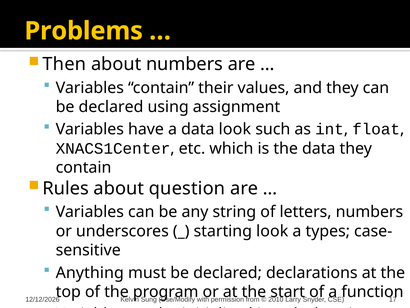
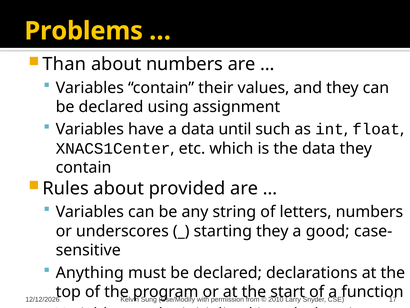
Then: Then -> Than
data look: look -> until
question: question -> provided
starting look: look -> they
types: types -> good
